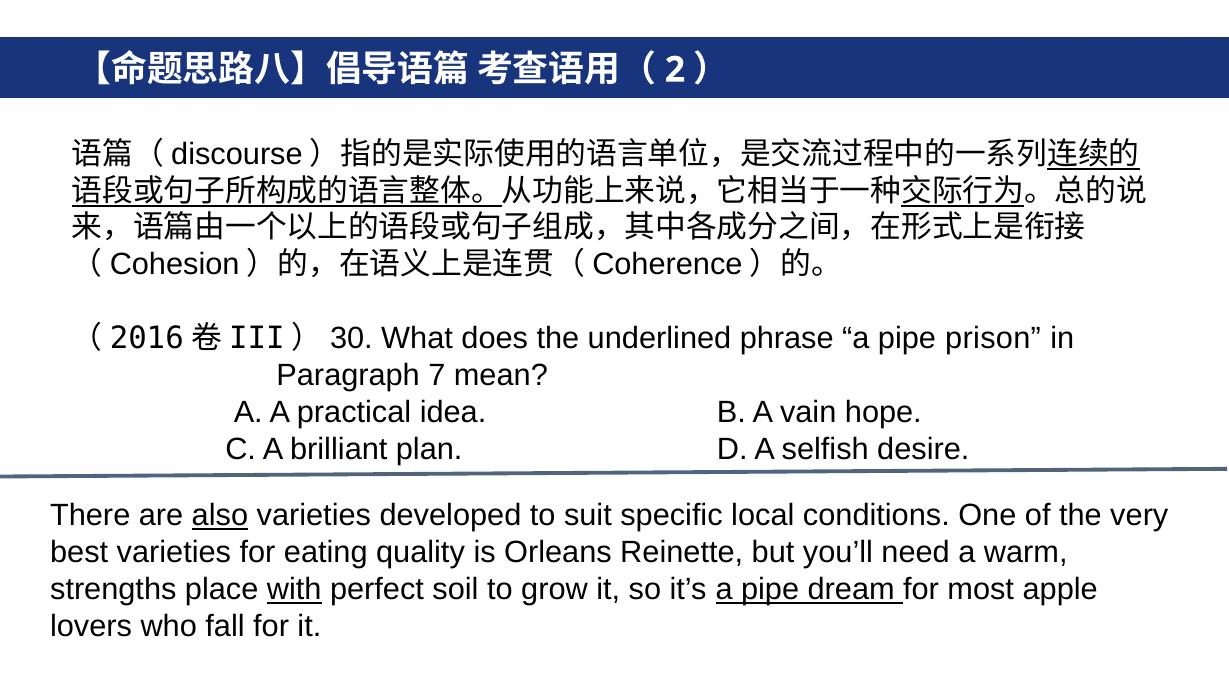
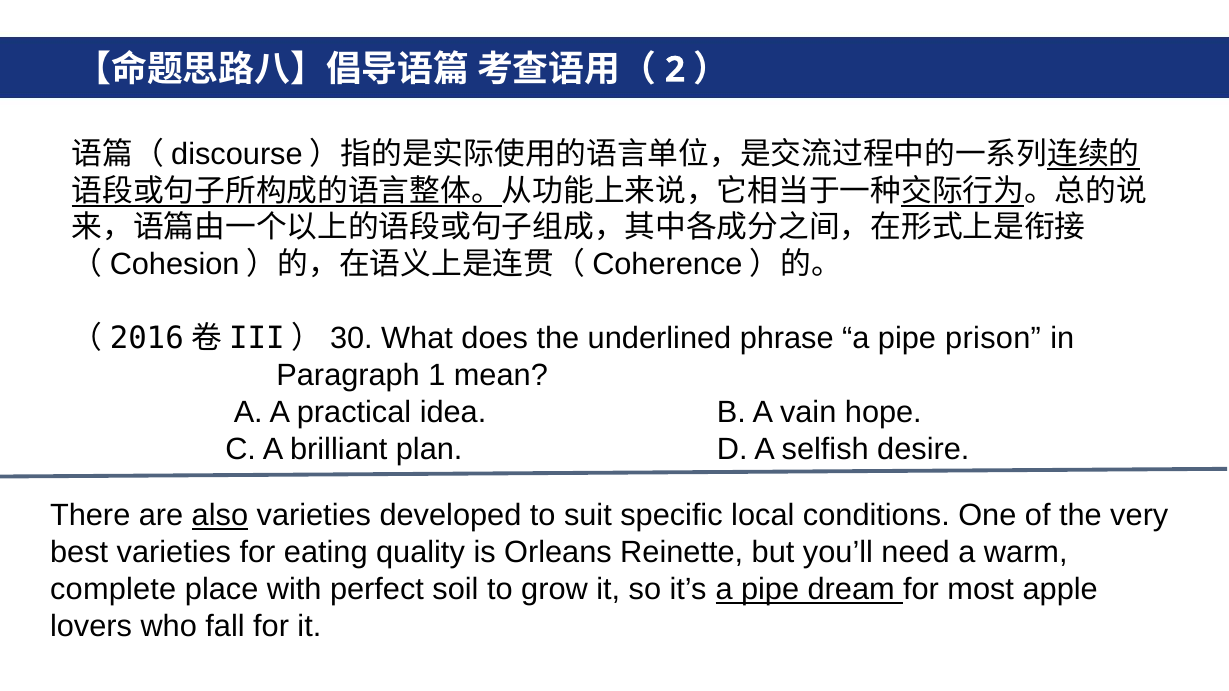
7: 7 -> 1
strengths: strengths -> complete
with underline: present -> none
